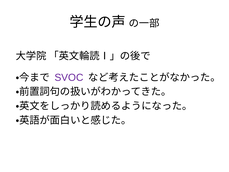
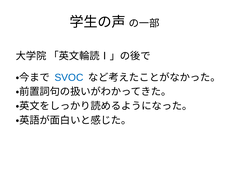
SVOC colour: purple -> blue
